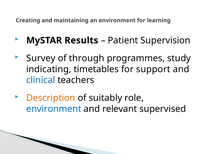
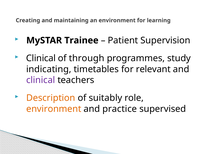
Results: Results -> Trainee
Survey at (41, 58): Survey -> Clinical
support: support -> relevant
clinical at (41, 80) colour: blue -> purple
environment at (54, 109) colour: blue -> orange
relevant: relevant -> practice
